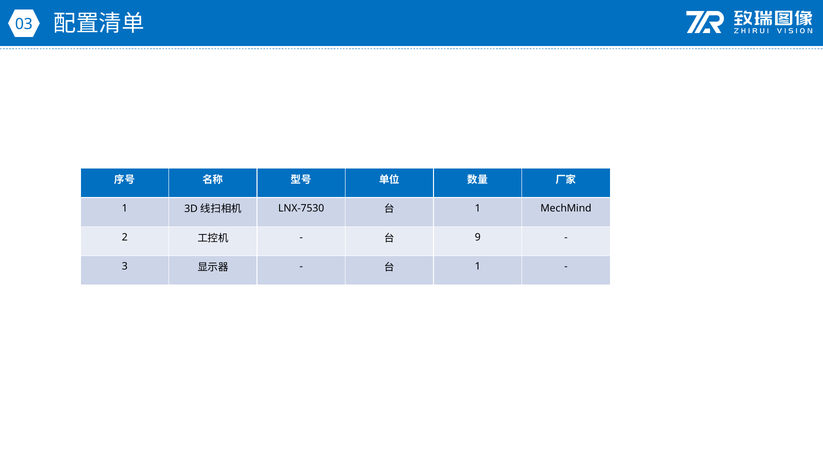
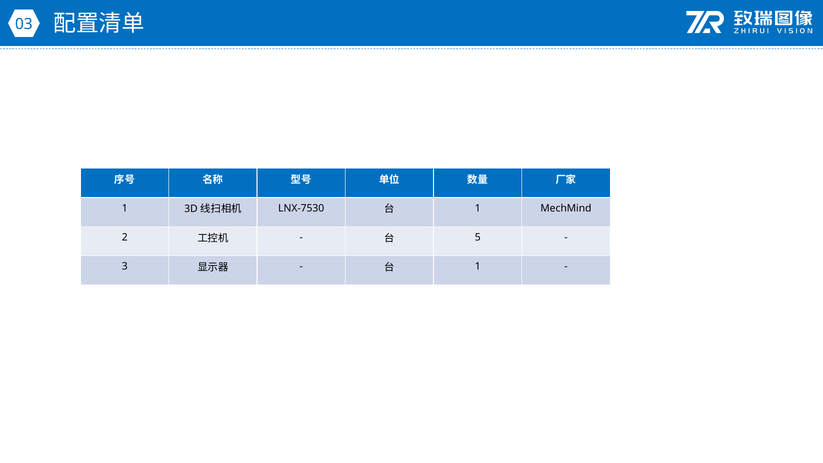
9: 9 -> 5
